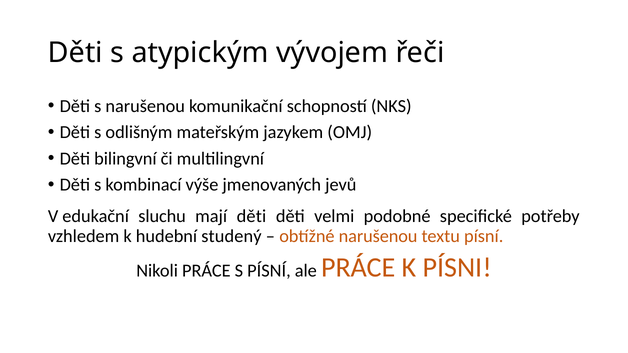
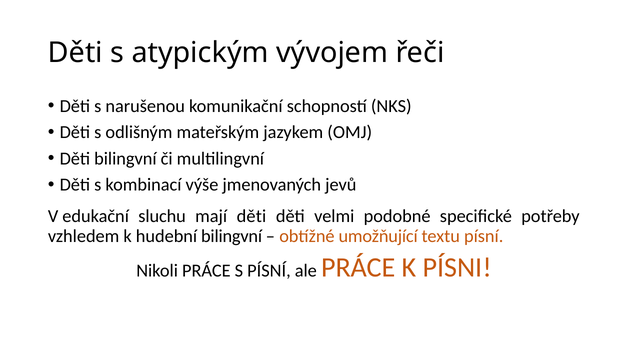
hudební studený: studený -> bilingvní
obtížné narušenou: narušenou -> umožňující
